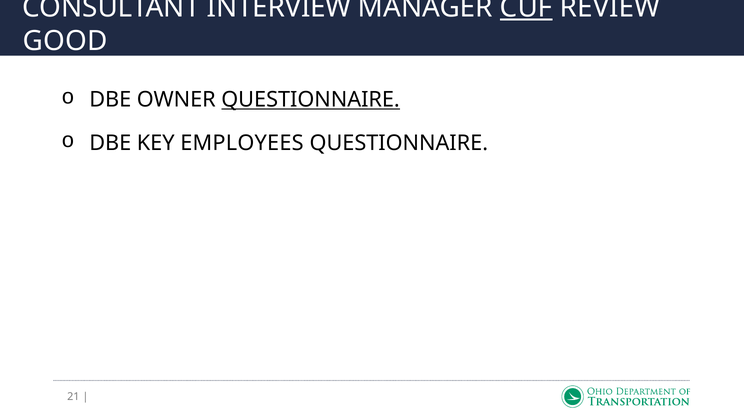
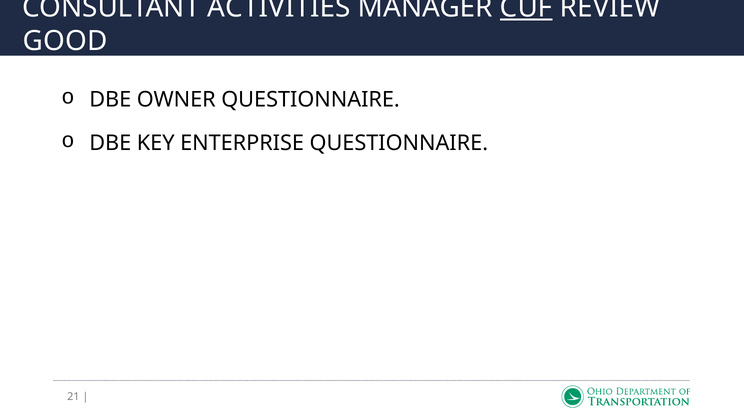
INTERVIEW: INTERVIEW -> ACTIVITIES
QUESTIONNAIRE at (311, 100) underline: present -> none
EMPLOYEES: EMPLOYEES -> ENTERPRISE
